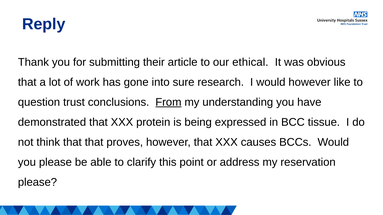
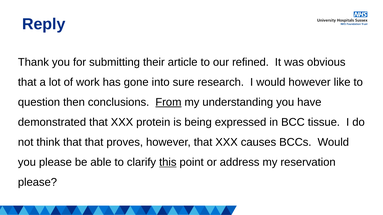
ethical: ethical -> refined
trust: trust -> then
this underline: none -> present
